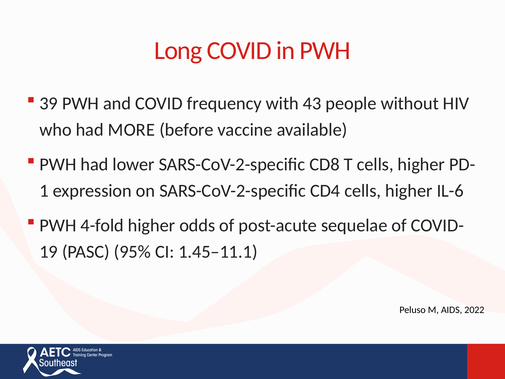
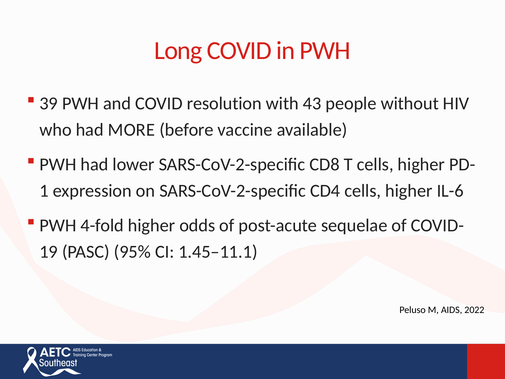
frequency: frequency -> resolution
